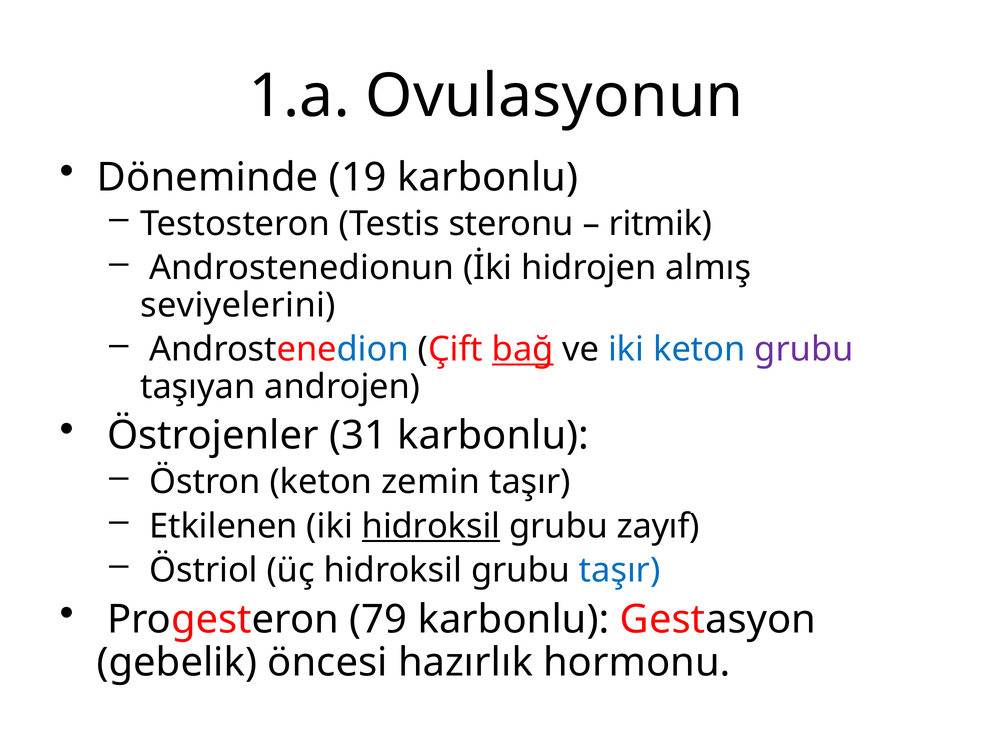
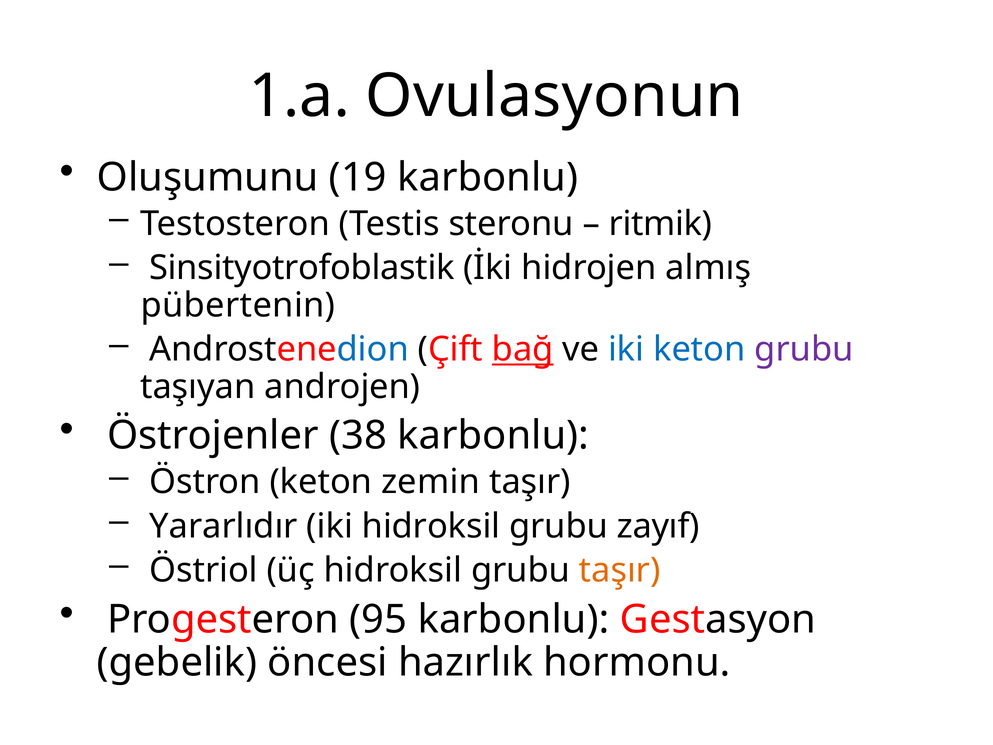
Döneminde: Döneminde -> Oluşumunu
Androstenedionun: Androstenedionun -> Sinsityotrofoblastik
seviyelerini: seviyelerini -> pübertenin
31: 31 -> 38
Etkilenen: Etkilenen -> Yararlıdır
hidroksil at (431, 526) underline: present -> none
taşır at (620, 570) colour: blue -> orange
79: 79 -> 95
